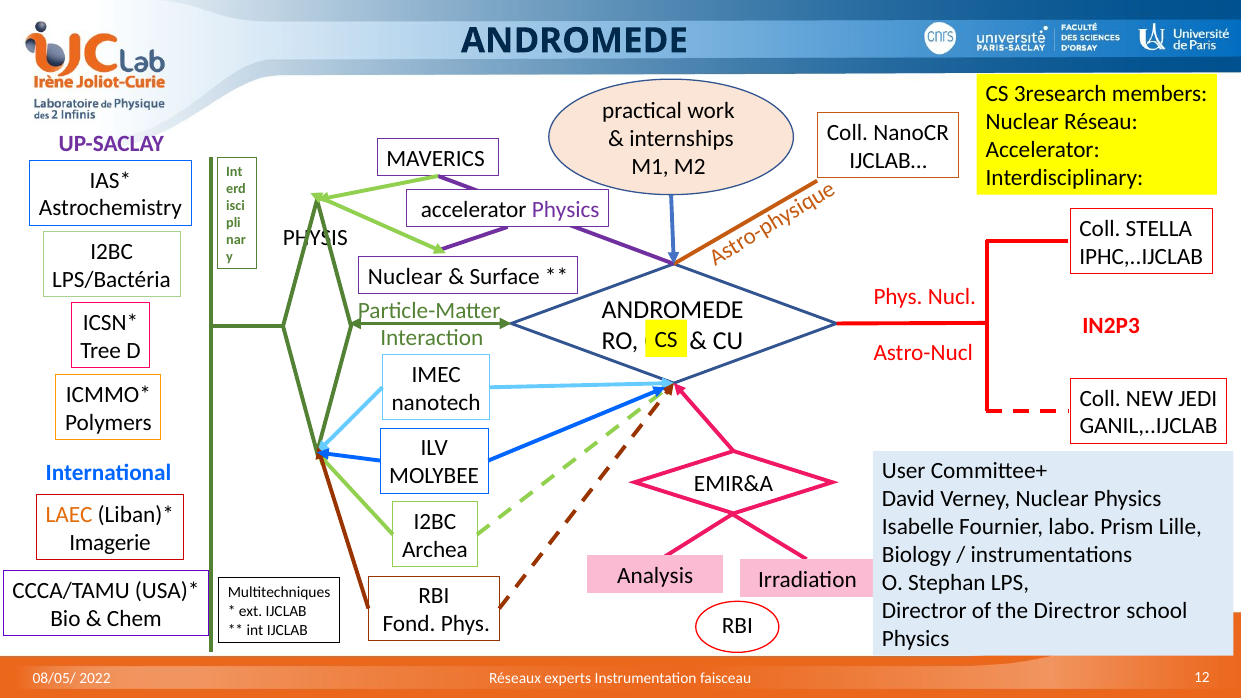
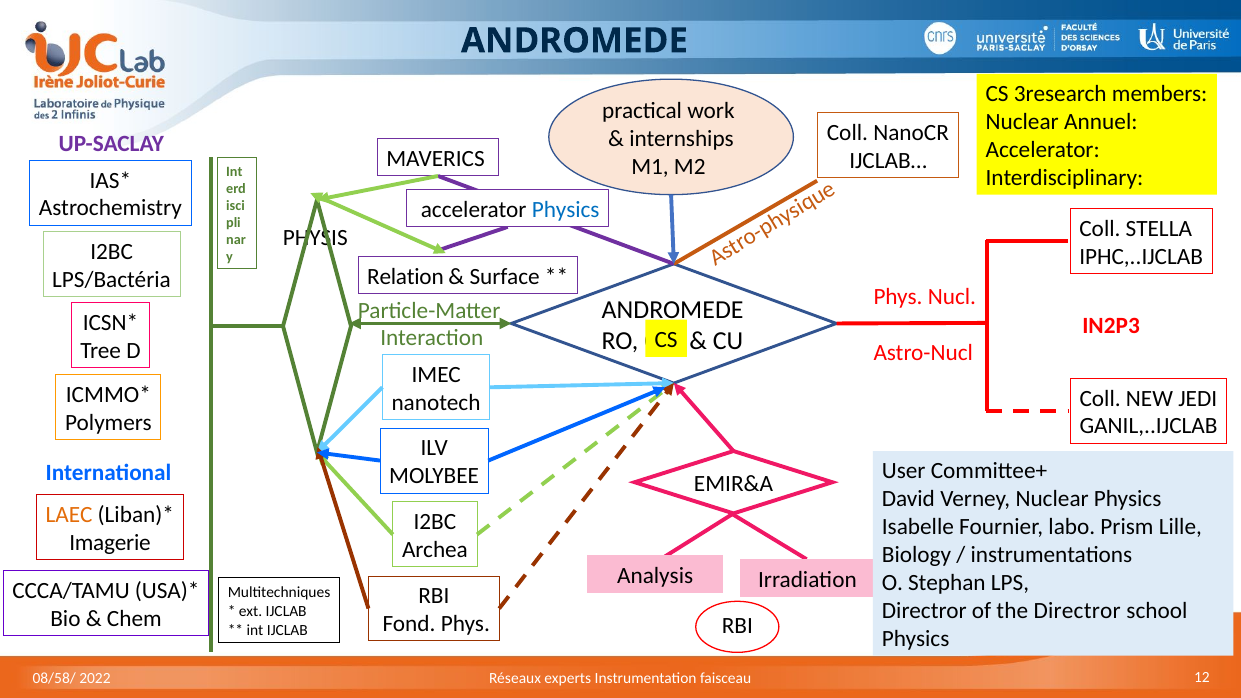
Réseau: Réseau -> Annuel
Physics at (566, 210) colour: purple -> blue
Nuclear at (405, 277): Nuclear -> Relation
08/05/: 08/05/ -> 08/58/
